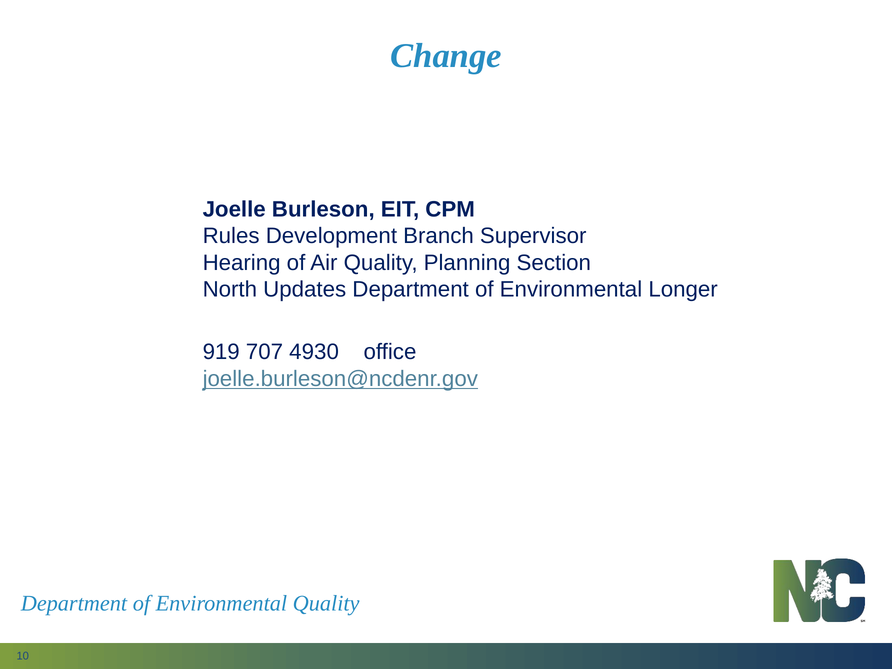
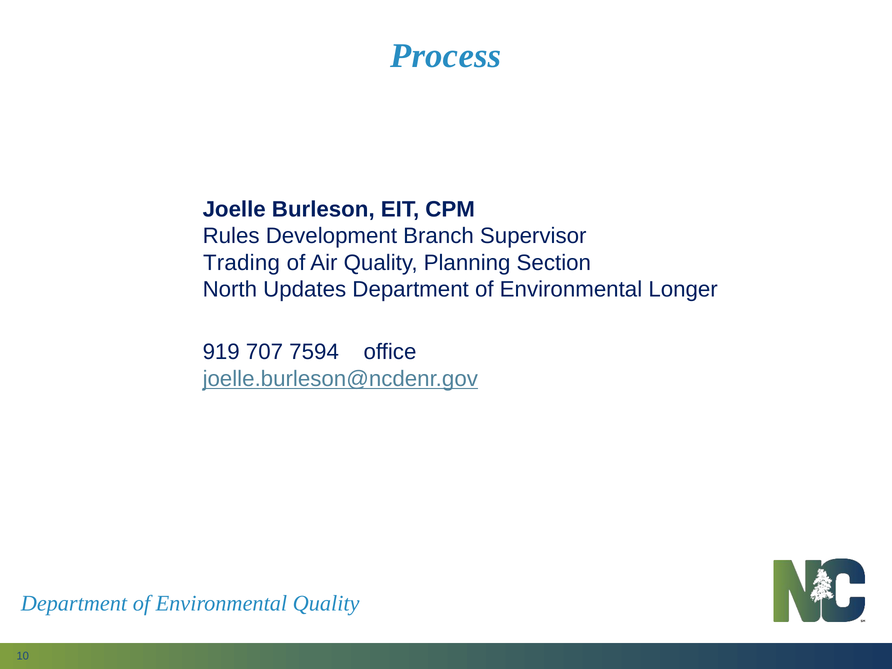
Change: Change -> Process
Hearing: Hearing -> Trading
4930: 4930 -> 7594
